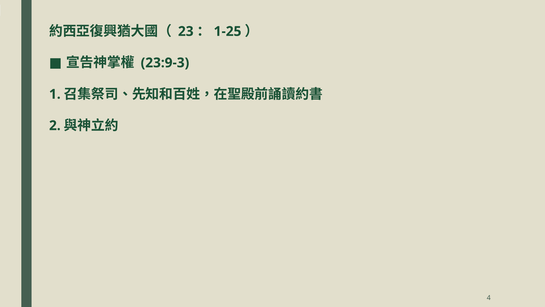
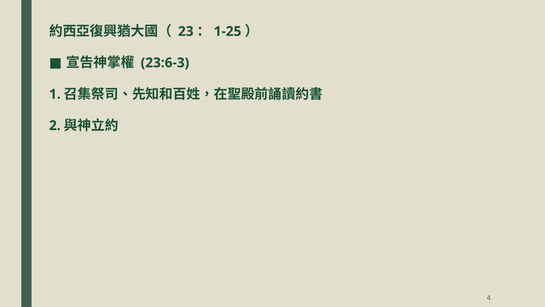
23:9-3: 23:9-3 -> 23:6-3
